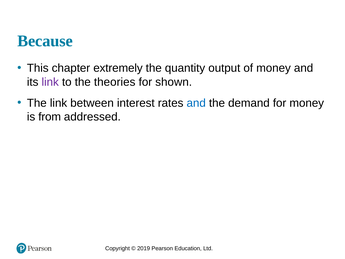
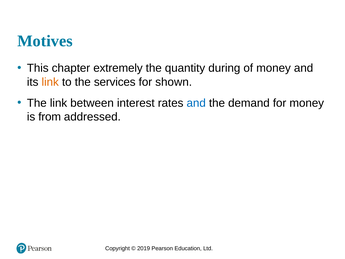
Because: Because -> Motives
output: output -> during
link at (50, 82) colour: purple -> orange
theories: theories -> services
